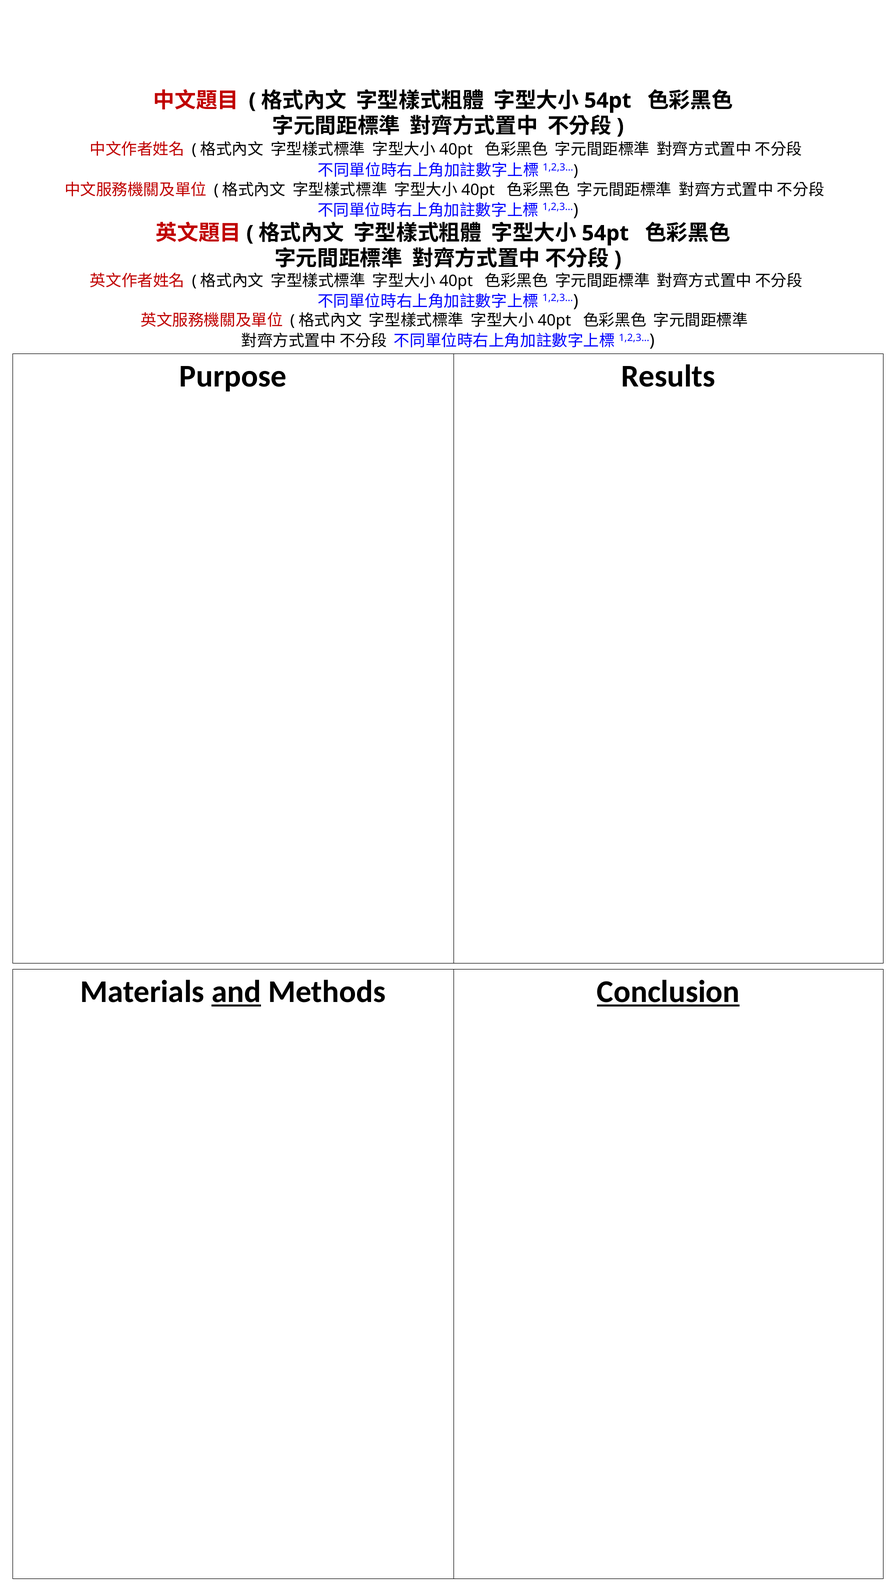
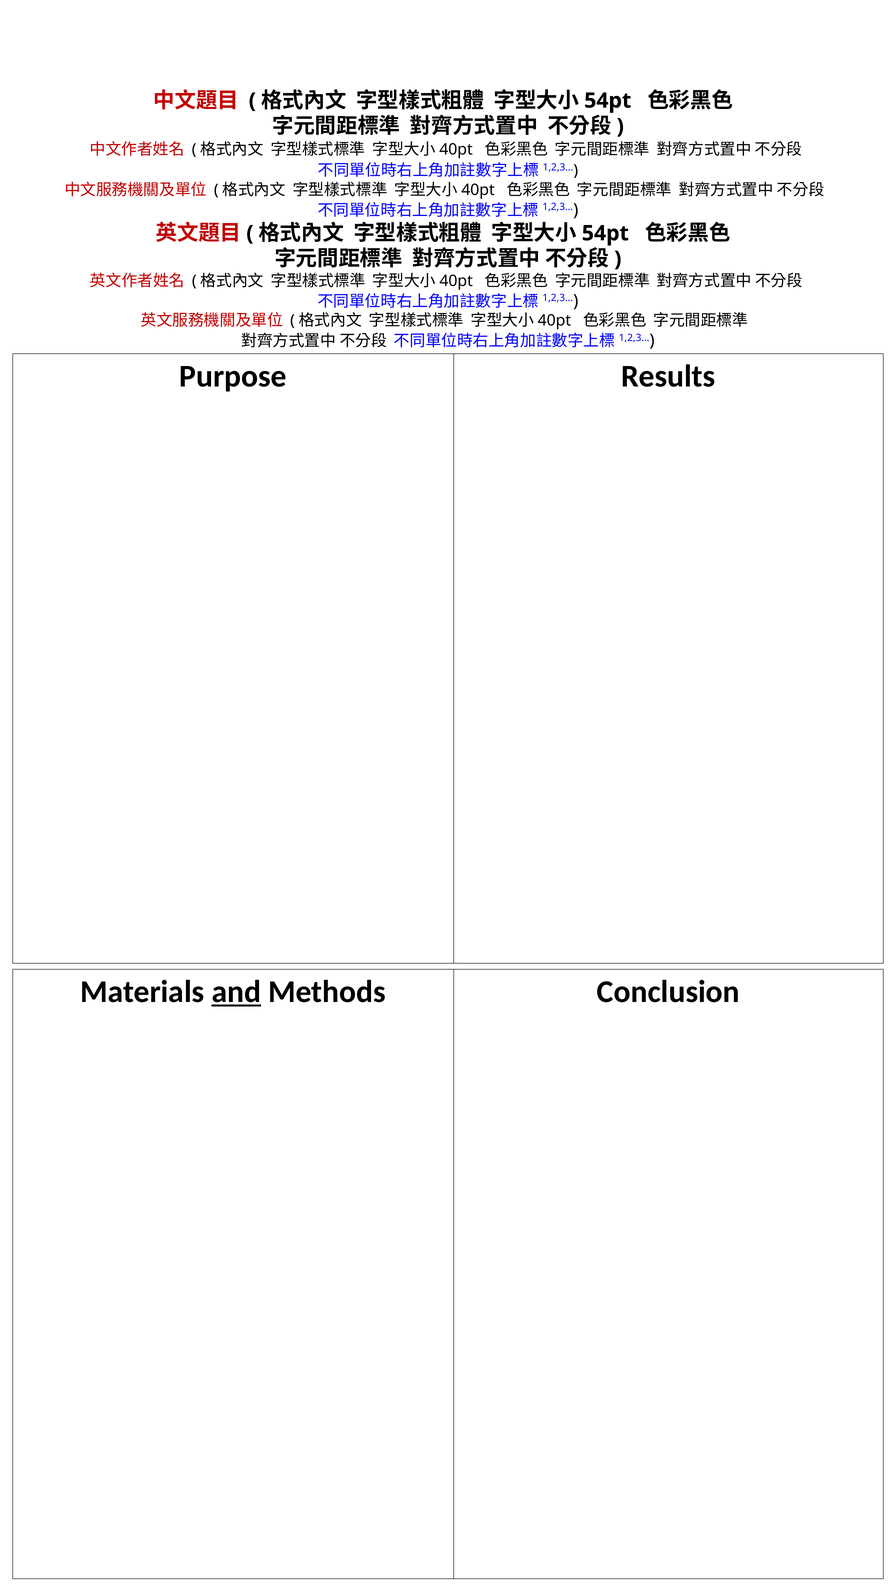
Conclusion underline: present -> none
